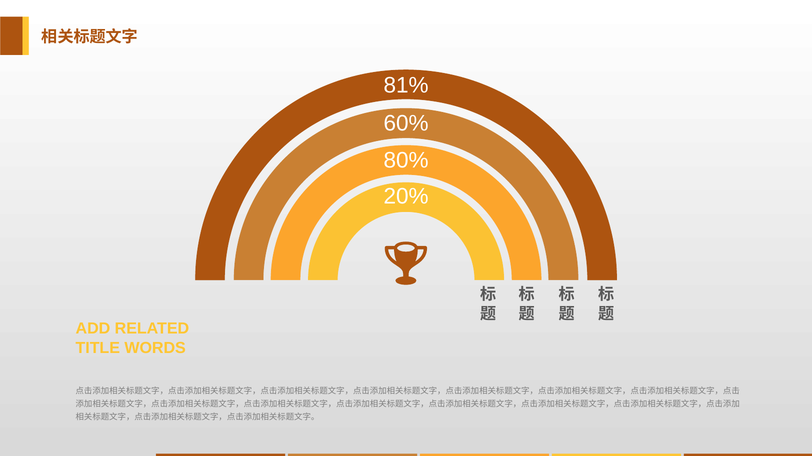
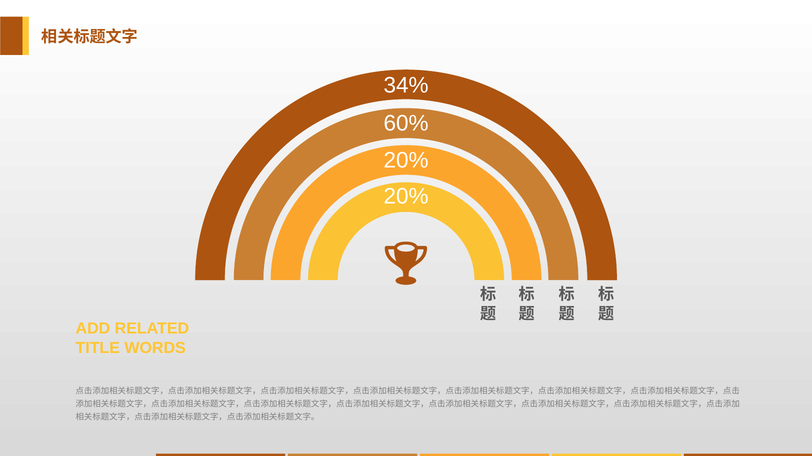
81%: 81% -> 34%
80% at (406, 161): 80% -> 20%
